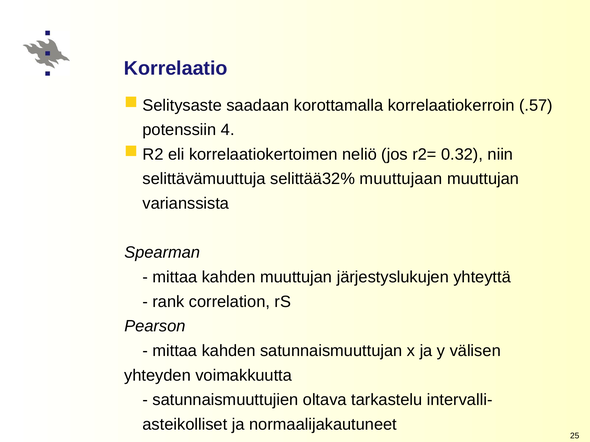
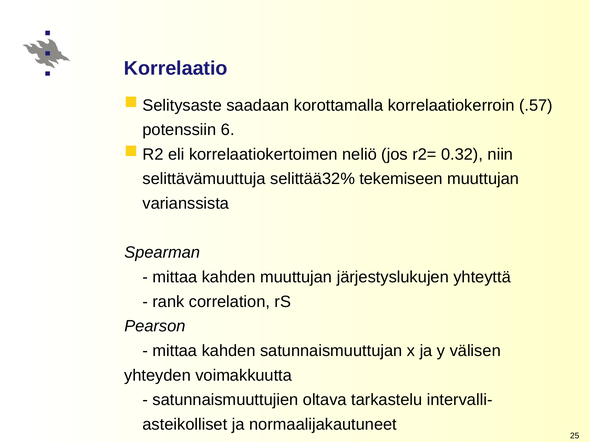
4: 4 -> 6
muuttujaan: muuttujaan -> tekemiseen
